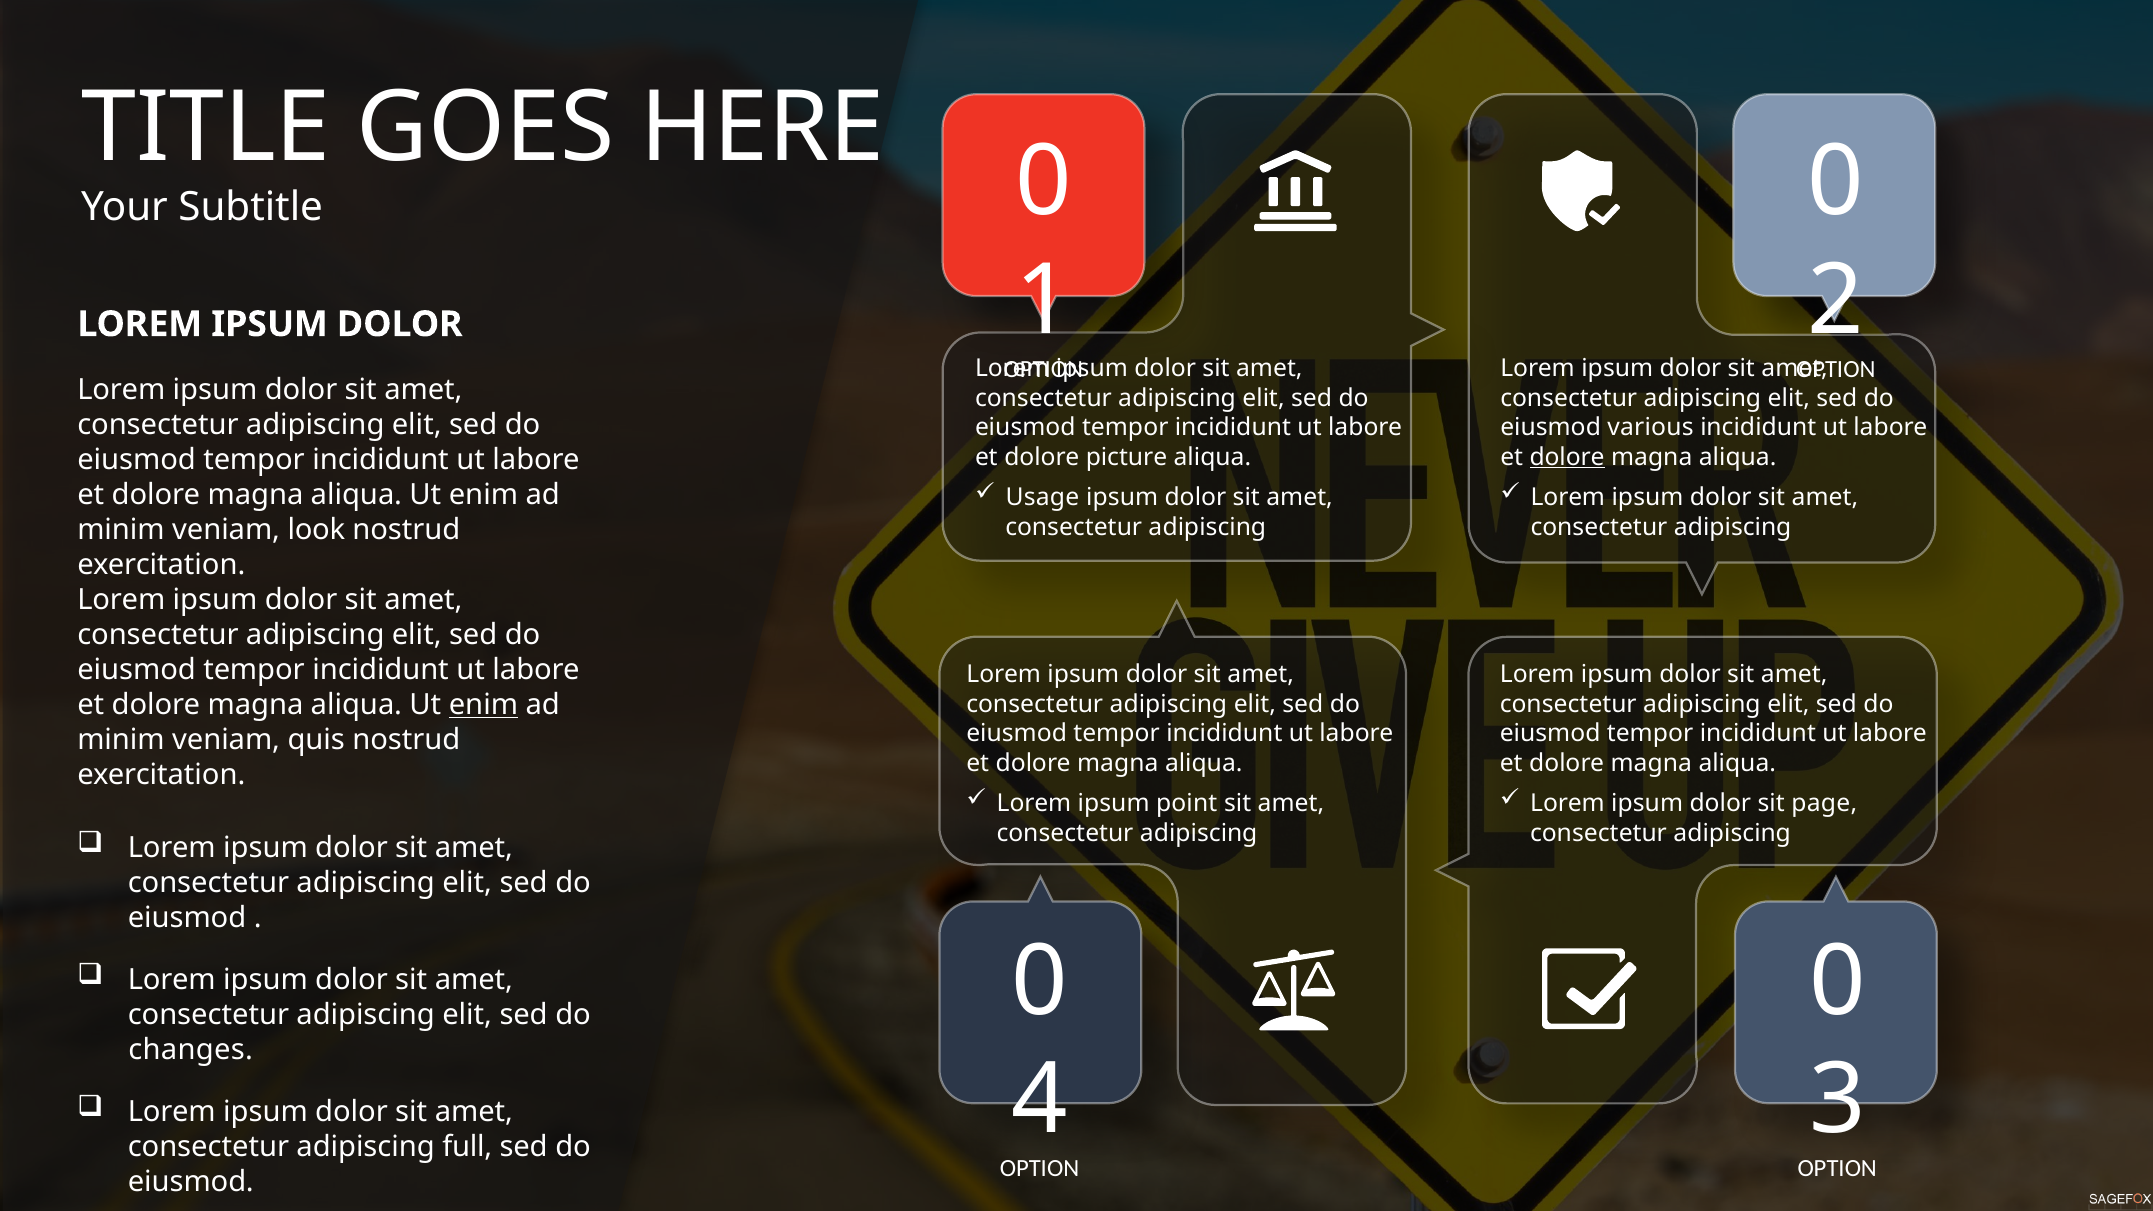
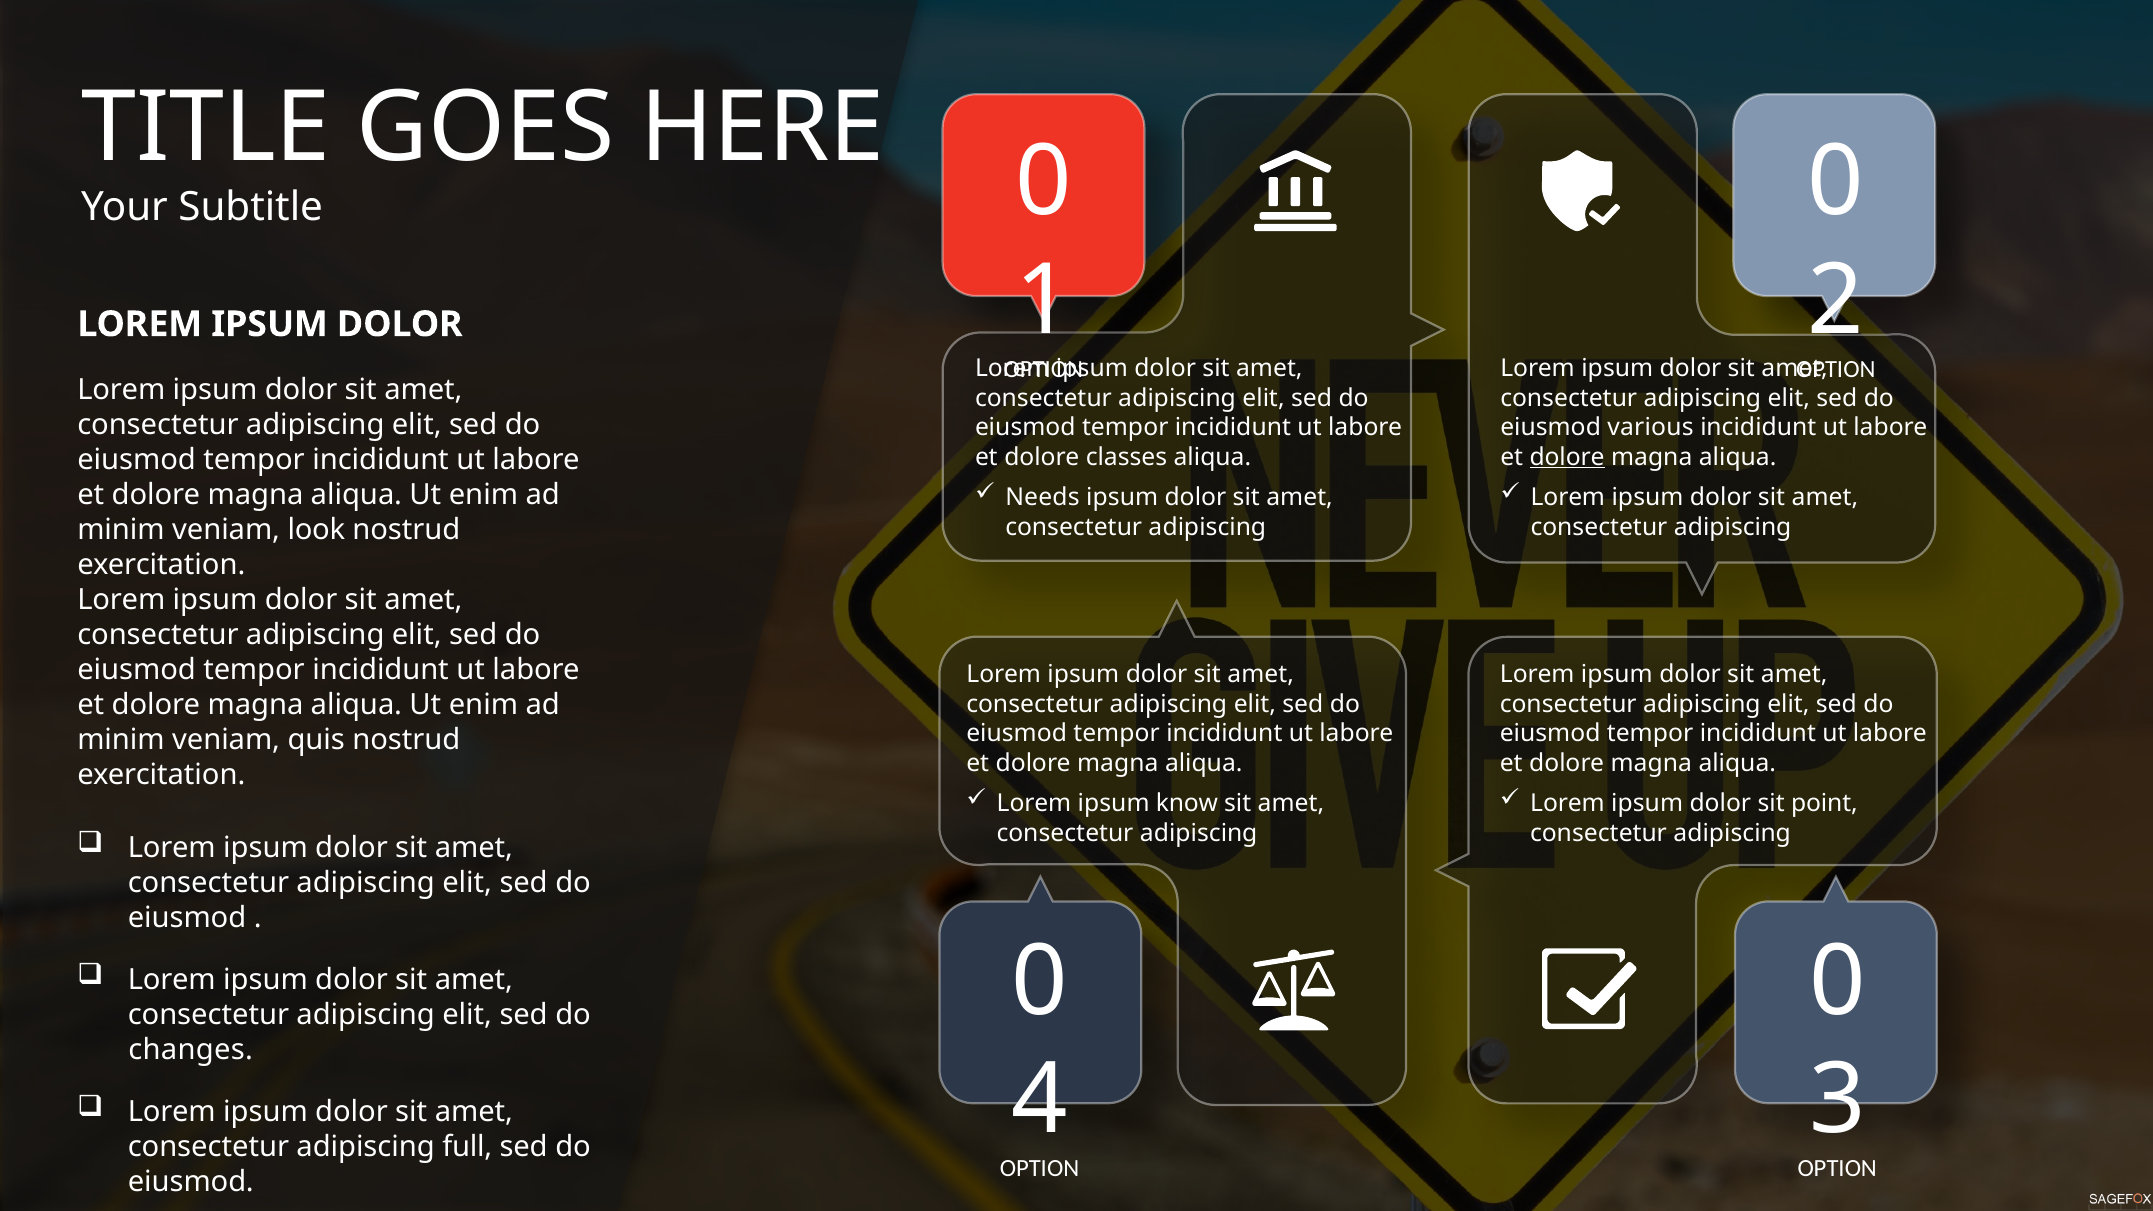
picture: picture -> classes
Usage: Usage -> Needs
enim at (483, 705) underline: present -> none
point: point -> know
page: page -> point
